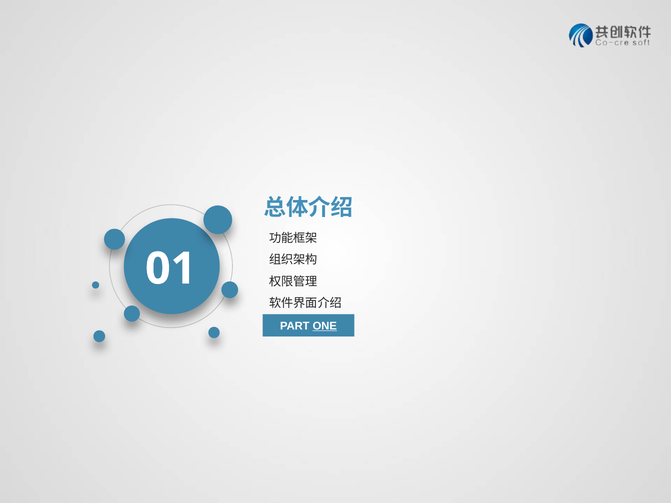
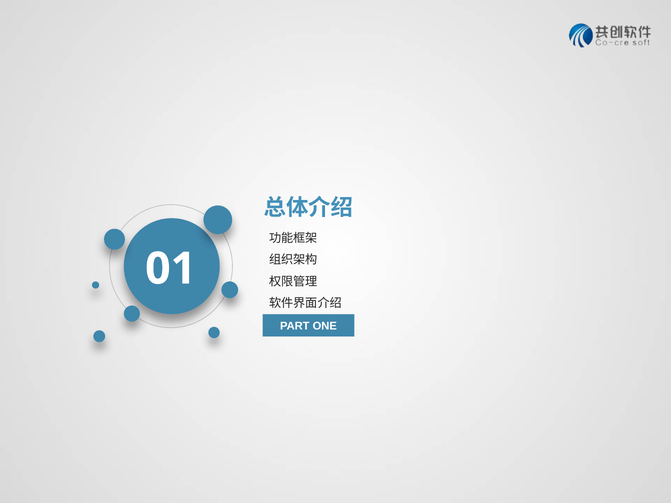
ONE underline: present -> none
